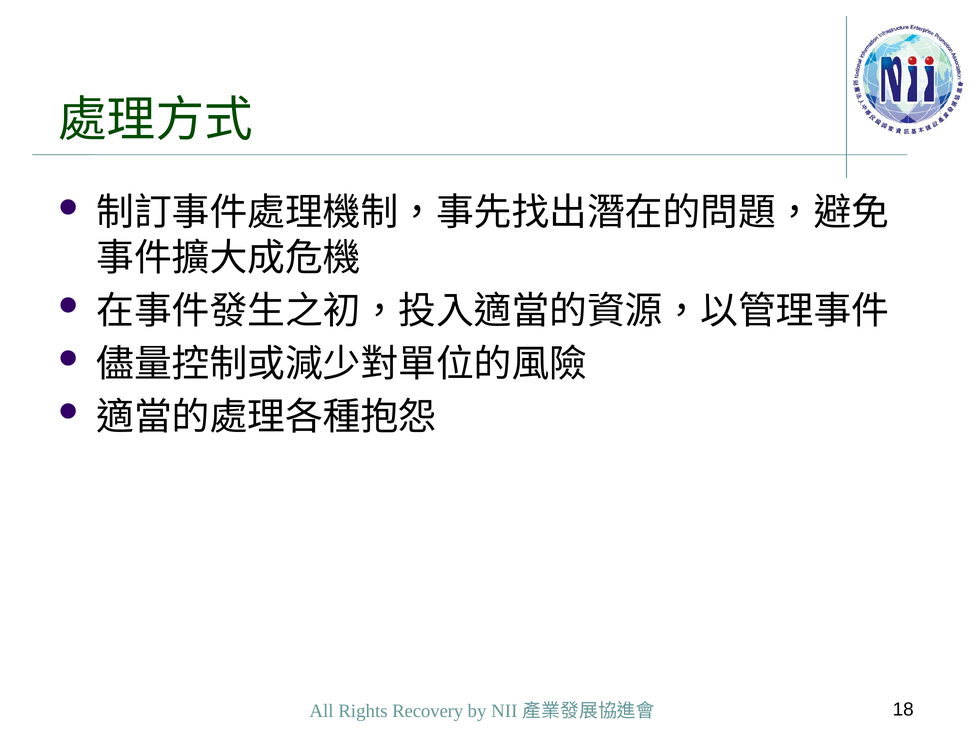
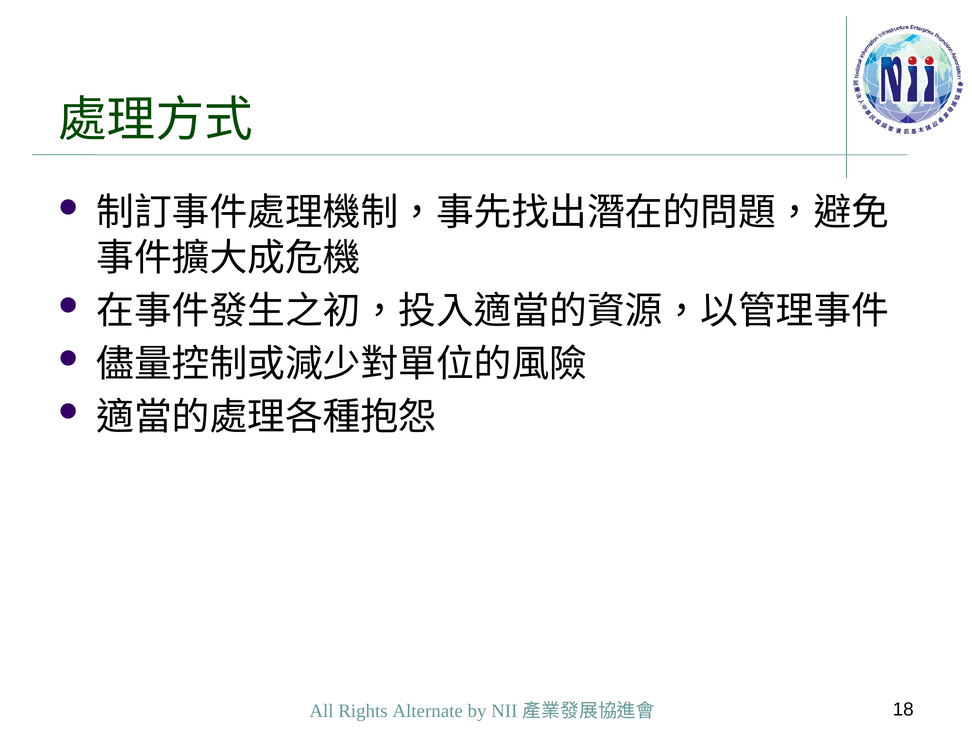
Recovery: Recovery -> Alternate
